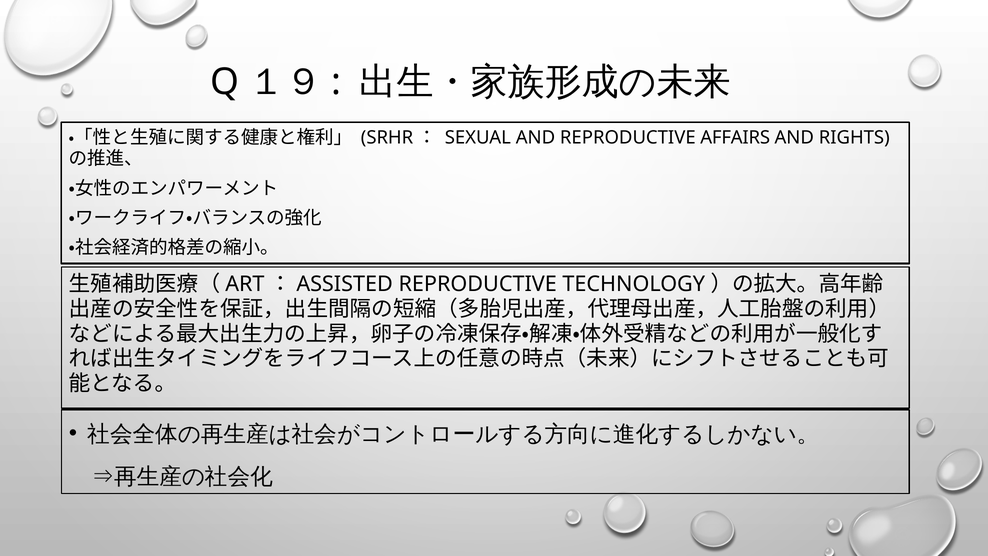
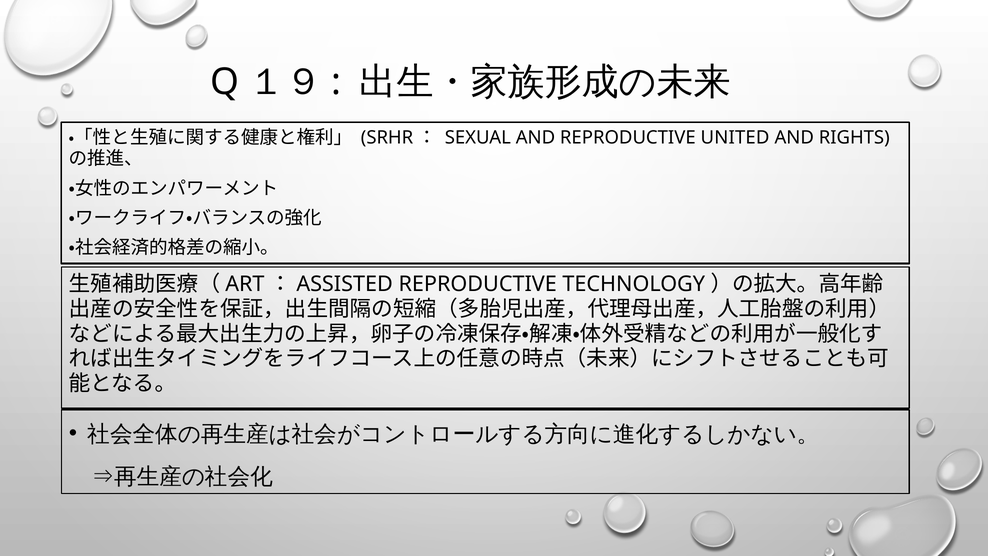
AFFAIRS: AFFAIRS -> UNITED
